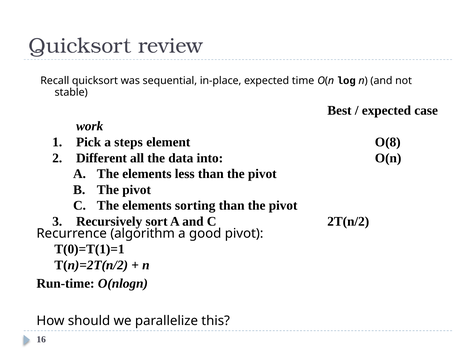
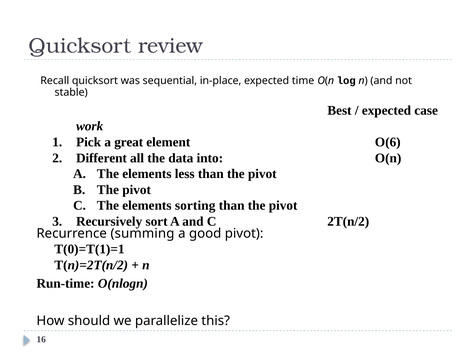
steps: steps -> great
O(8: O(8 -> O(6
algorithm: algorithm -> summing
